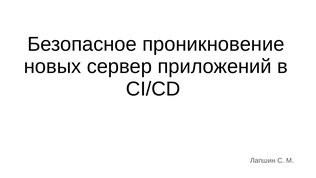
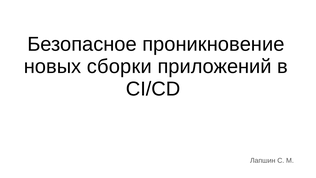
сервер: сервер -> сборки
